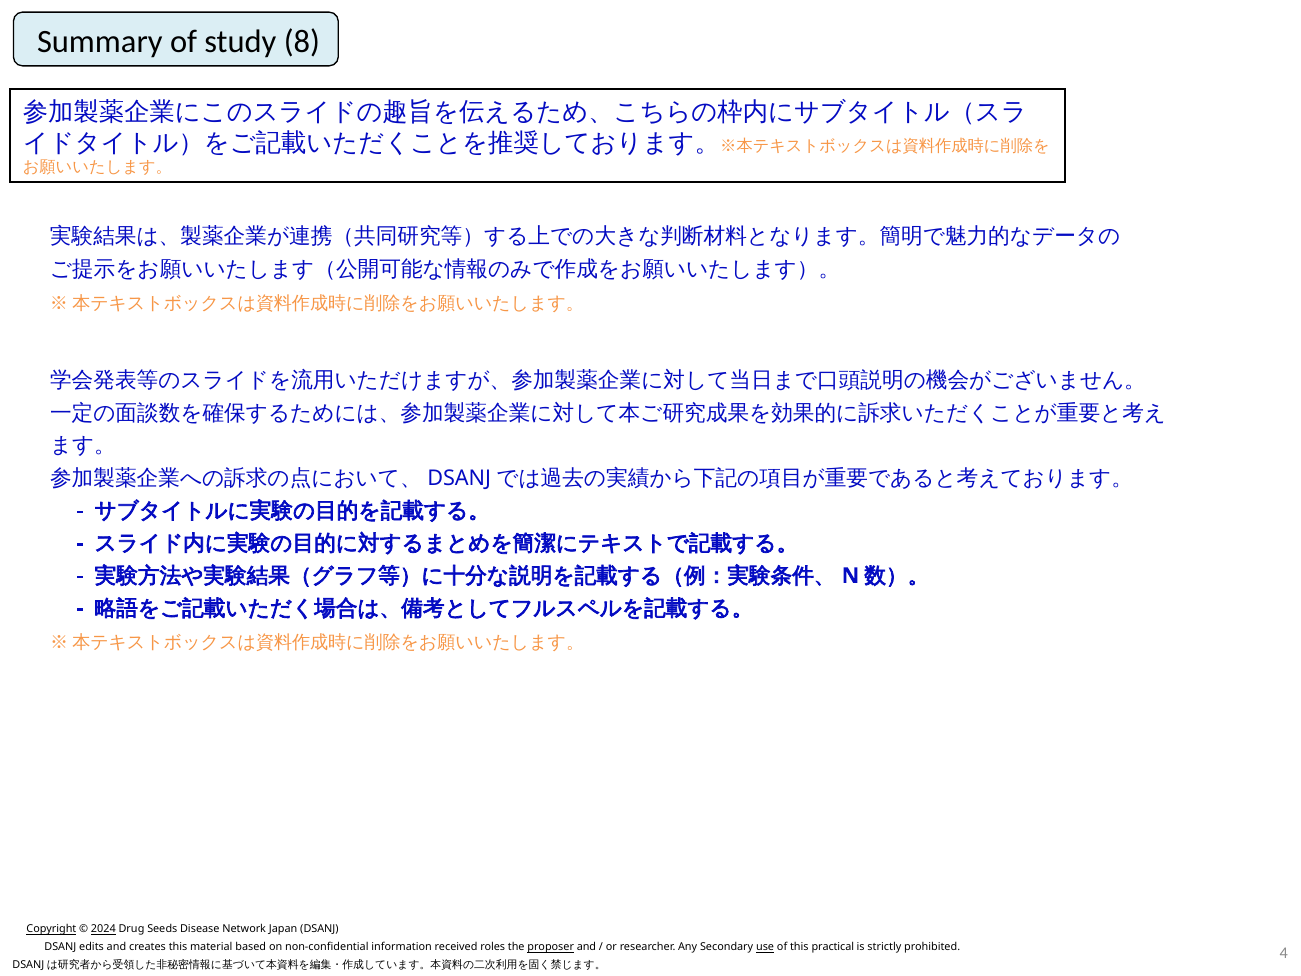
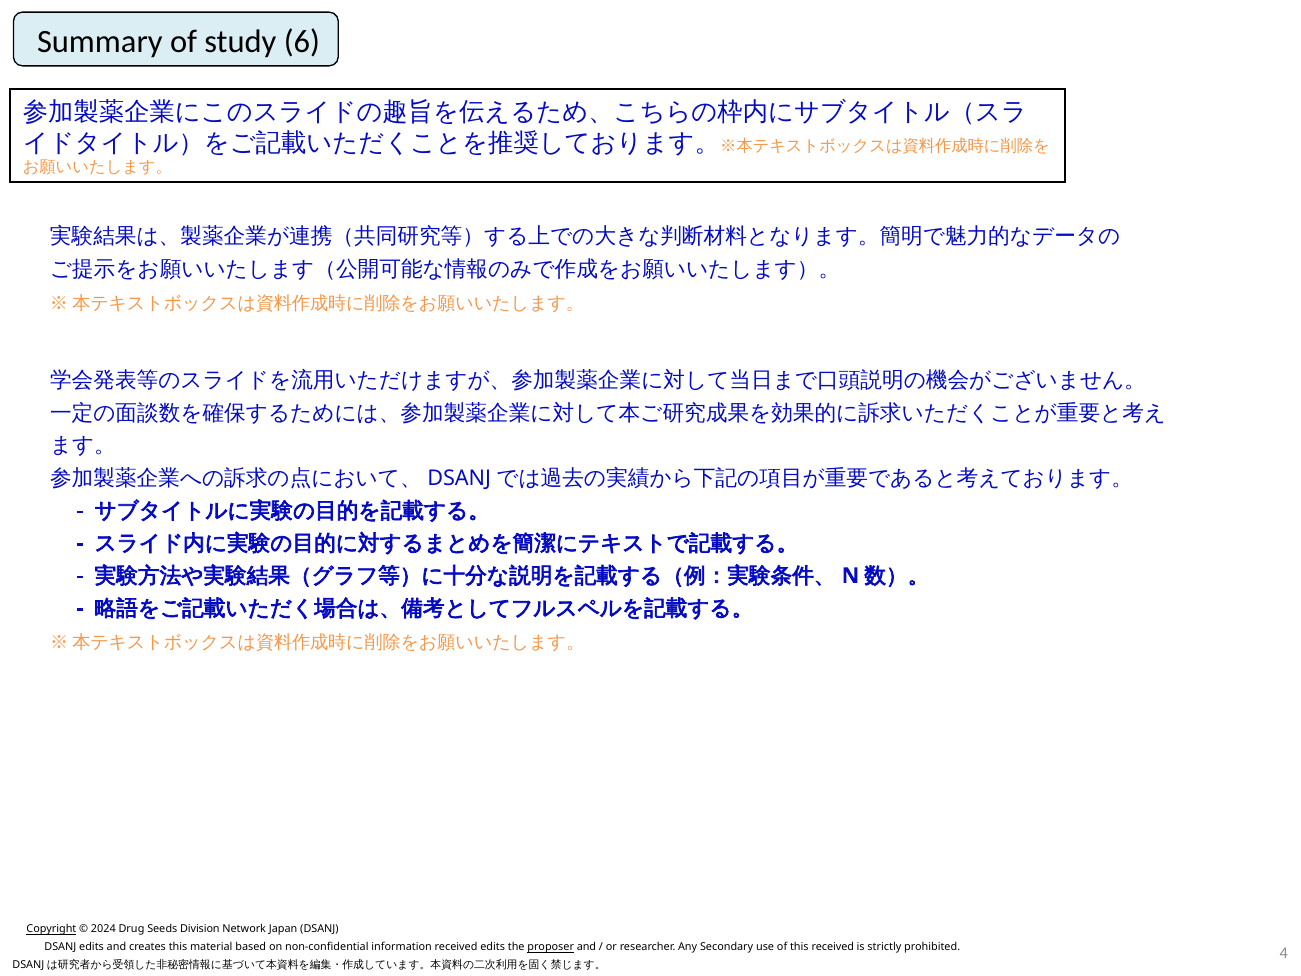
8: 8 -> 6
2024 underline: present -> none
Disease: Disease -> Division
received roles: roles -> edits
use underline: present -> none
this practical: practical -> received
